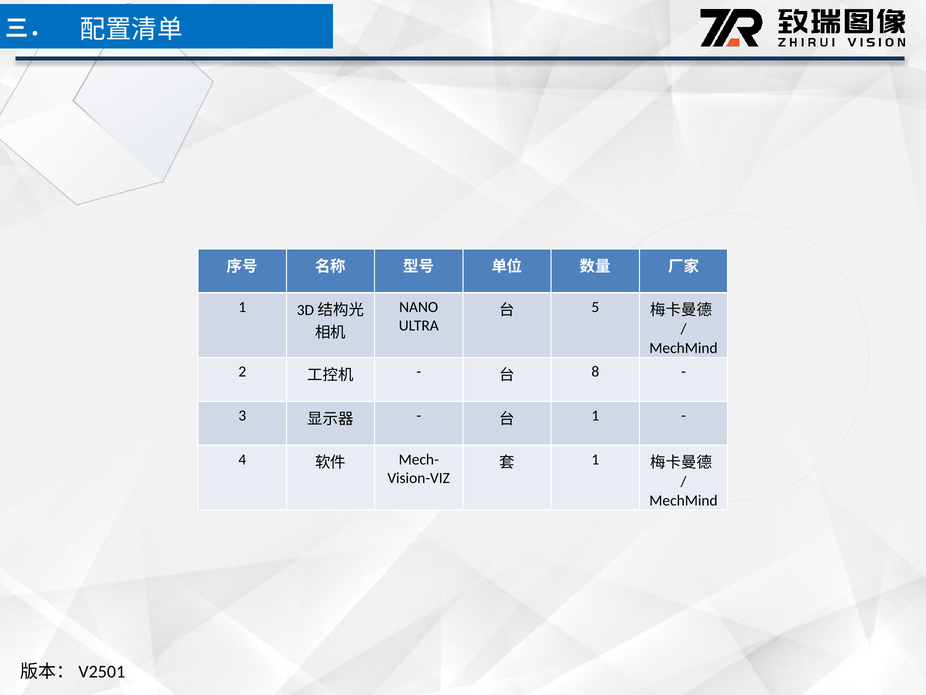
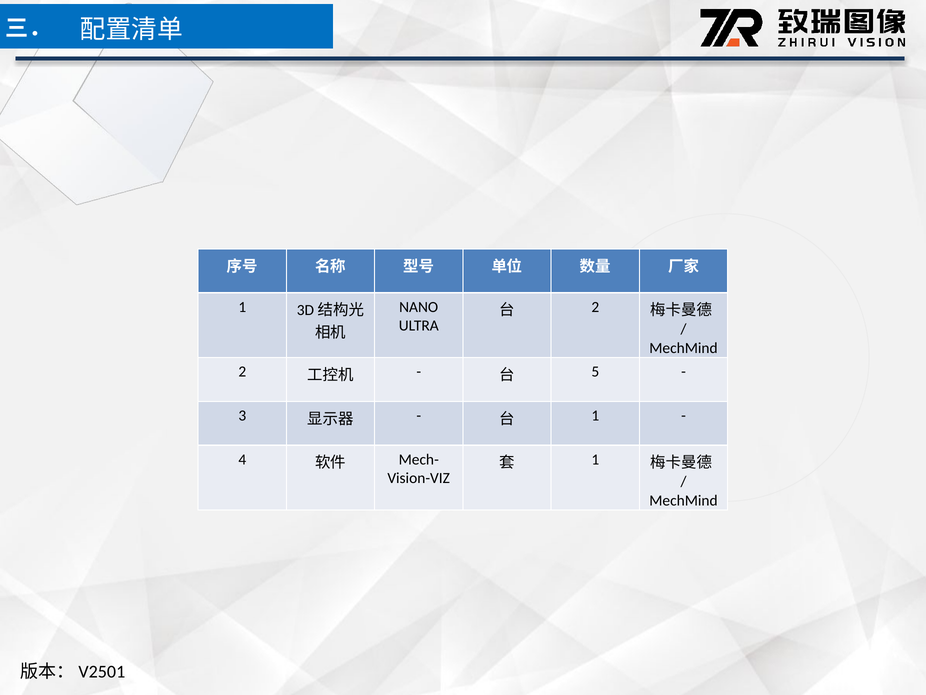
5 at (595, 307): 5 -> 2
8: 8 -> 5
